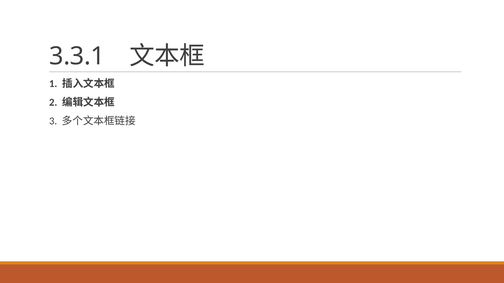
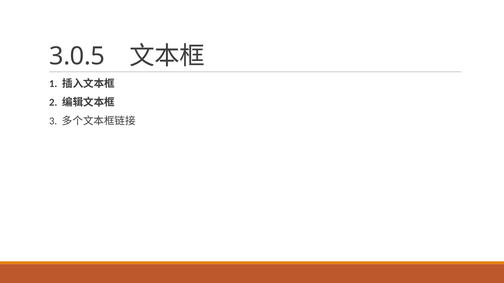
3.3.1: 3.3.1 -> 3.0.5
